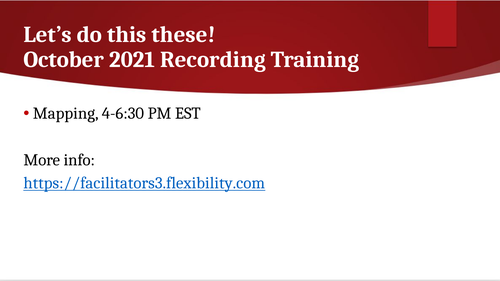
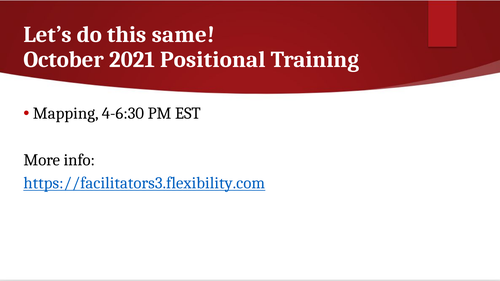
these: these -> same
Recording: Recording -> Positional
